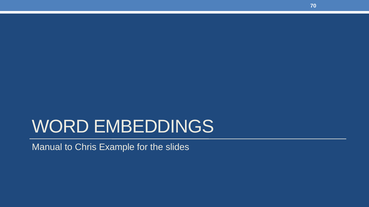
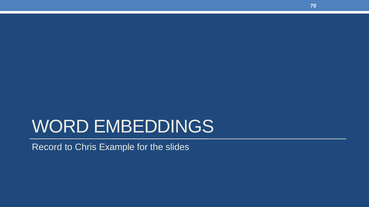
Manual: Manual -> Record
